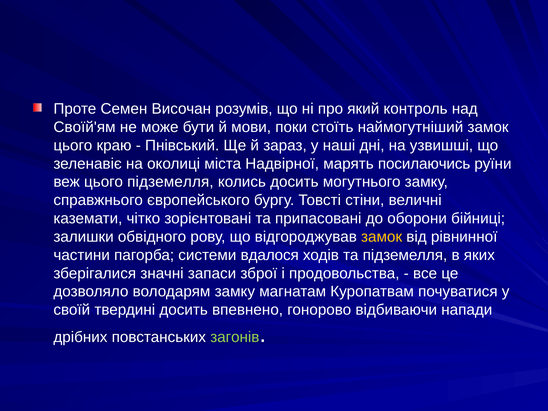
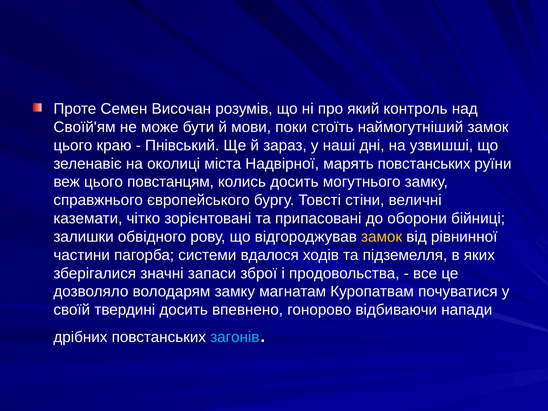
марять посилаючись: посилаючись -> повстанських
цього підземелля: підземелля -> повстанцям
загонів colour: light green -> light blue
